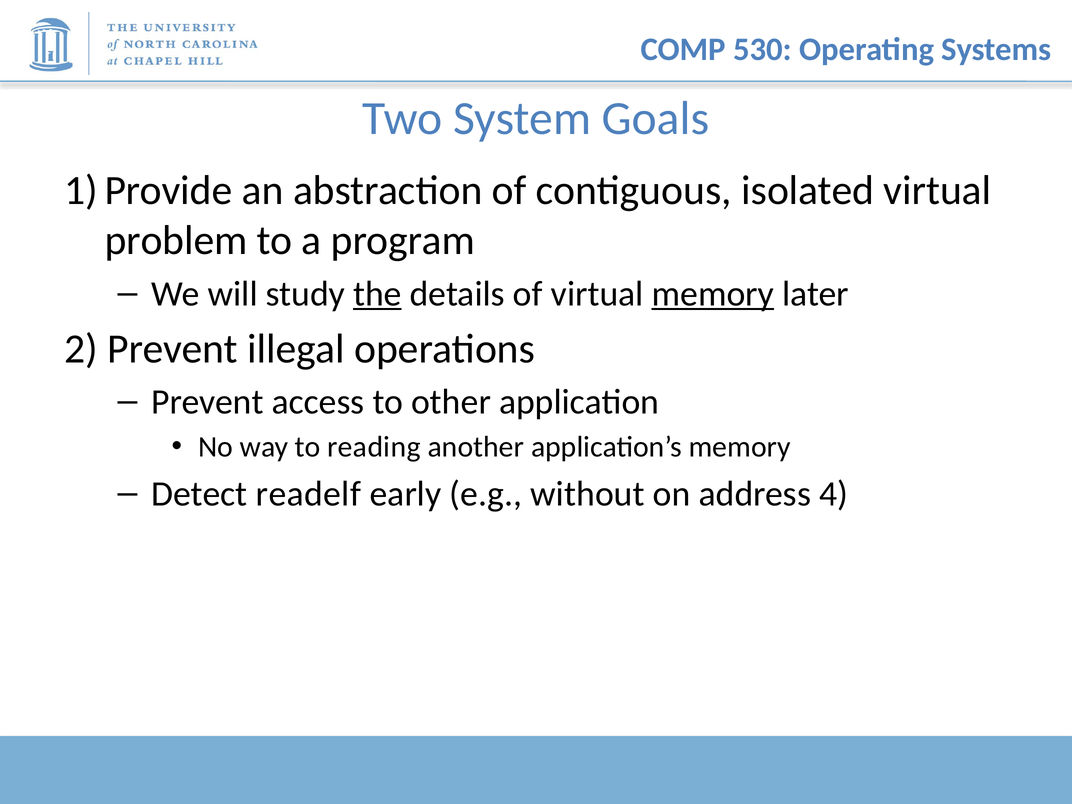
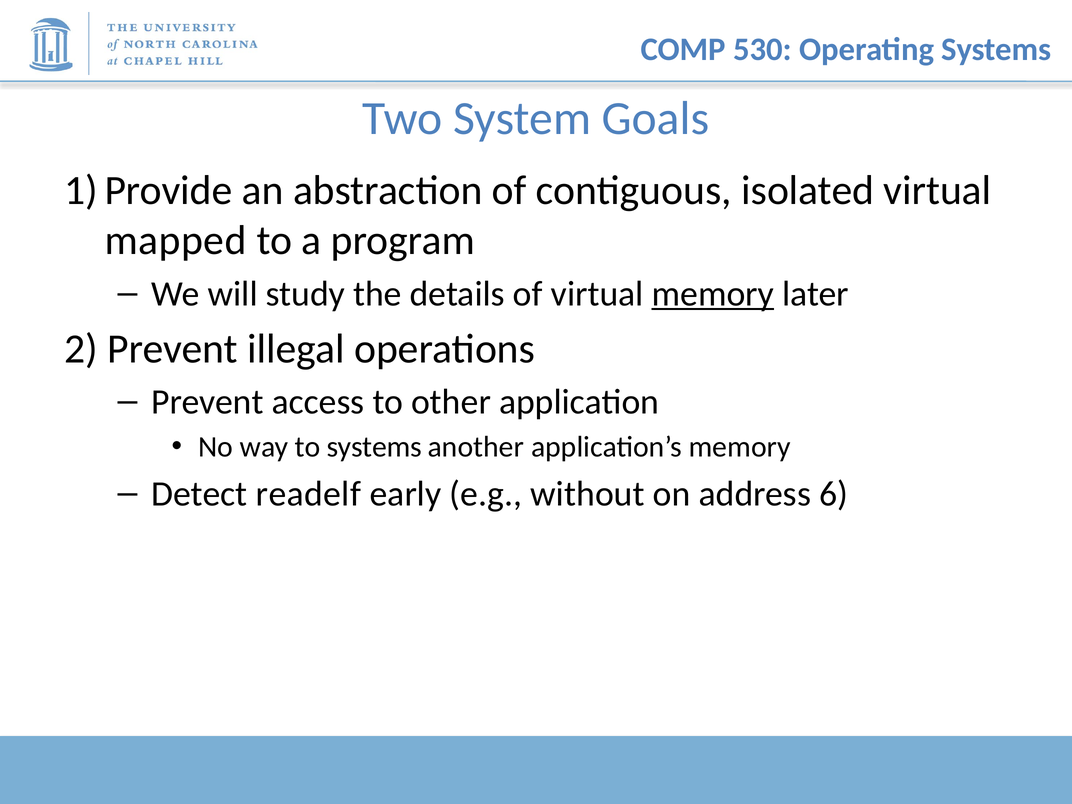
problem: problem -> mapped
the underline: present -> none
to reading: reading -> systems
4: 4 -> 6
